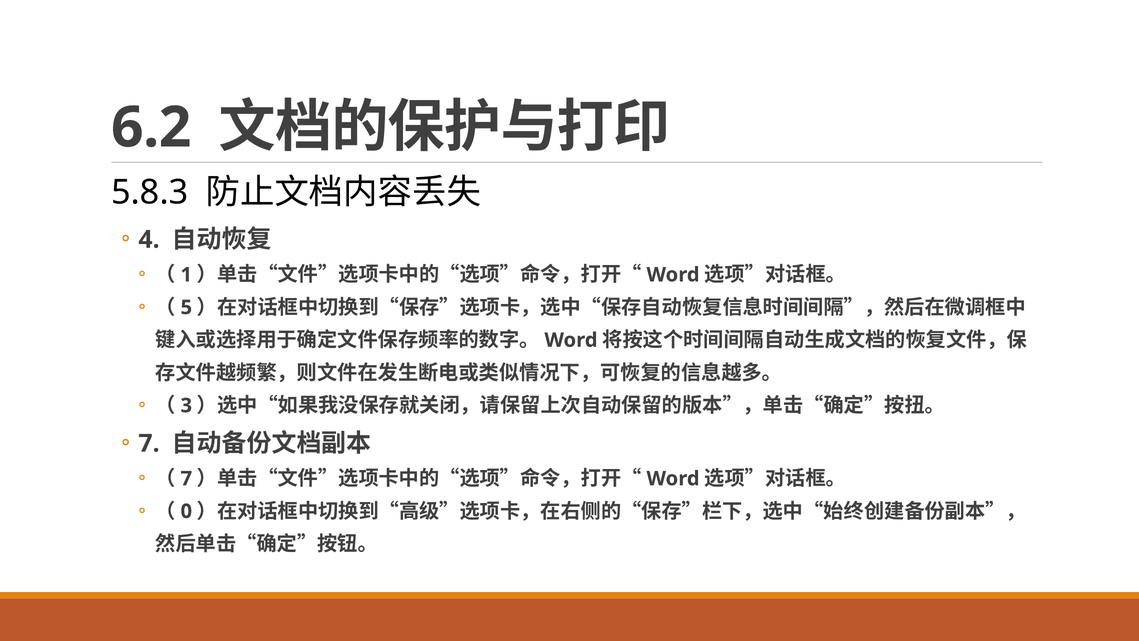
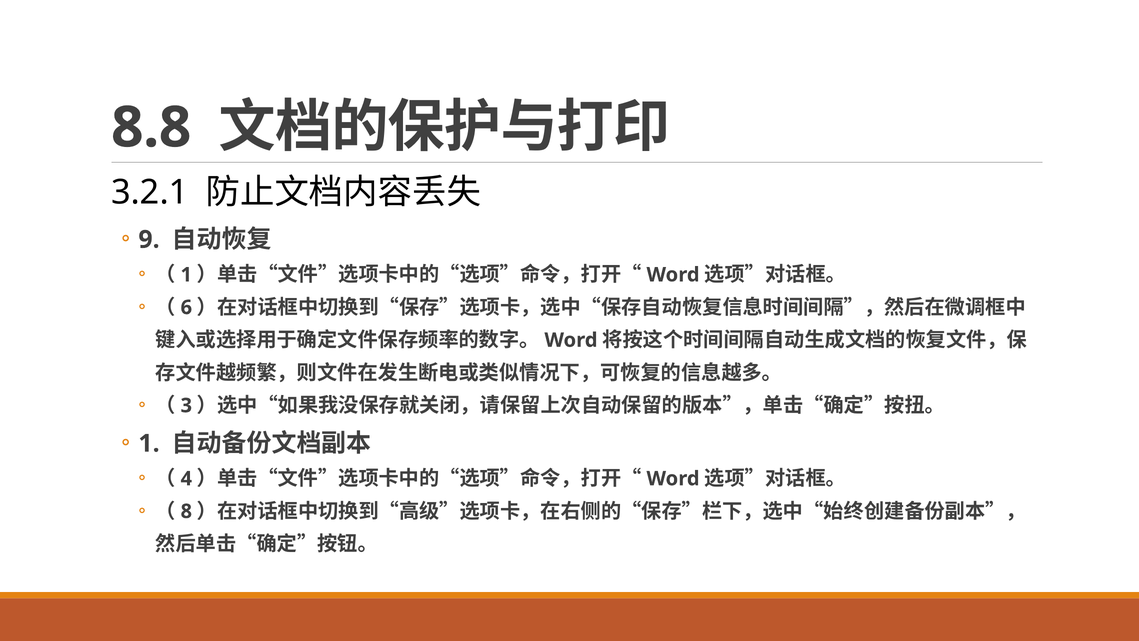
6.2: 6.2 -> 8.8
5.8.3: 5.8.3 -> 3.2.1
4: 4 -> 9
5: 5 -> 6
7 at (149, 443): 7 -> 1
7 at (186, 478): 7 -> 4
0: 0 -> 8
